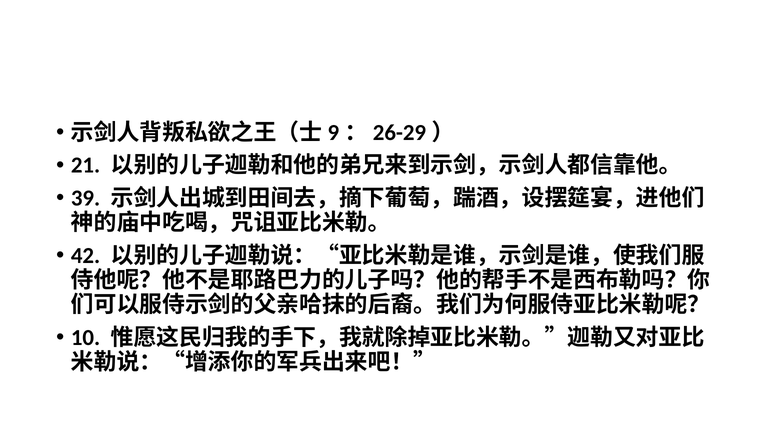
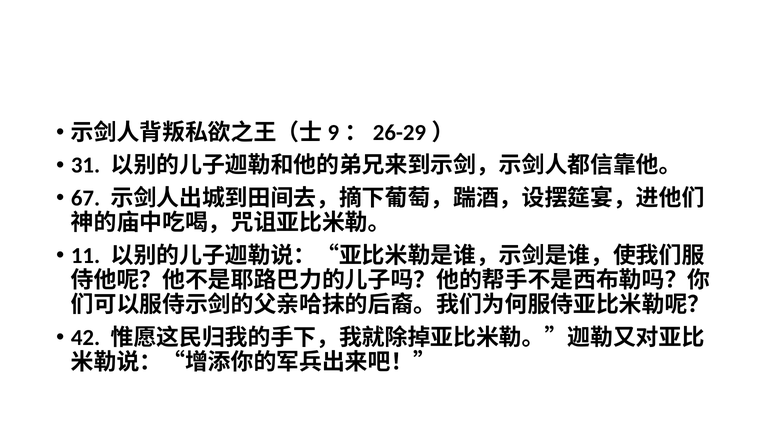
21: 21 -> 31
39: 39 -> 67
42: 42 -> 11
10: 10 -> 42
